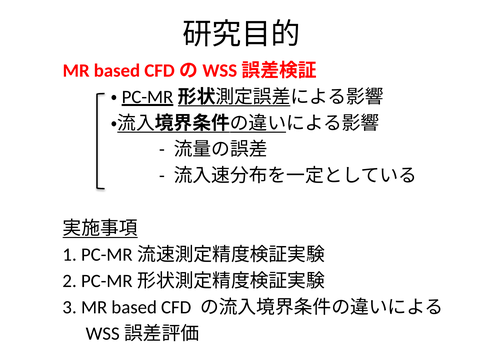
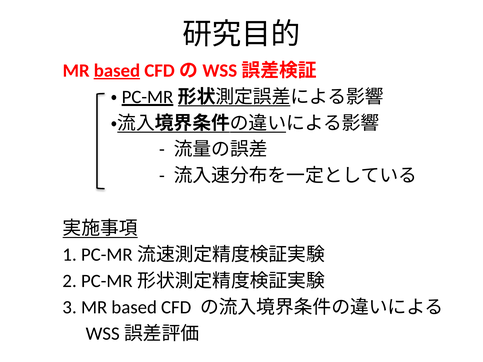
based at (117, 71) underline: none -> present
